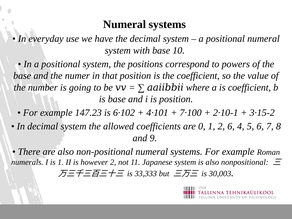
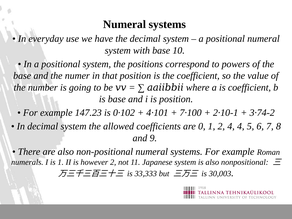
6·102: 6·102 -> 0·102
3·15-2: 3·15-2 -> 3·74-2
2 6: 6 -> 4
